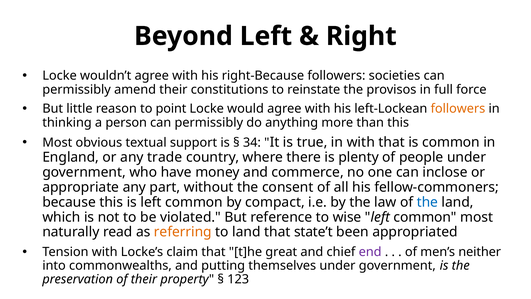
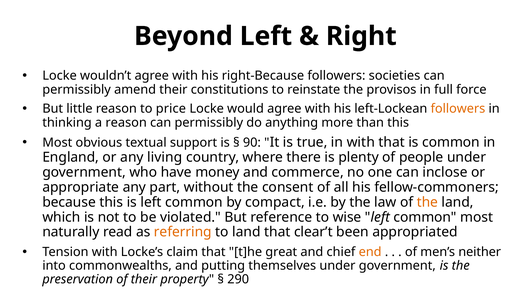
point: point -> price
a person: person -> reason
34: 34 -> 90
trade: trade -> living
the at (427, 202) colour: blue -> orange
state’t: state’t -> clear’t
end colour: purple -> orange
123: 123 -> 290
